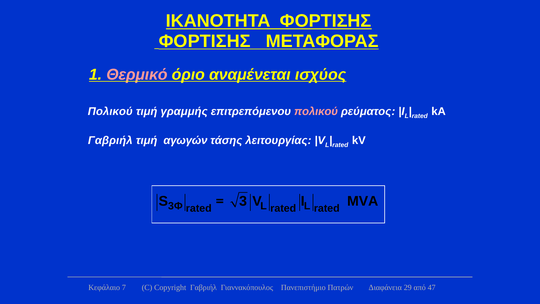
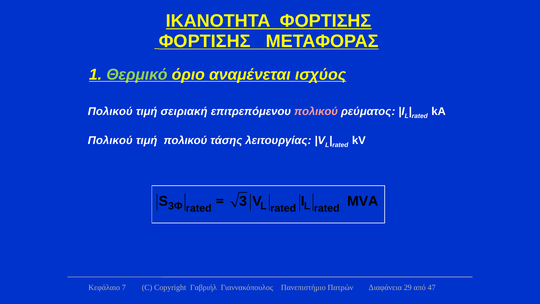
Θερμικό colour: pink -> light green
γραμμής: γραμμής -> σειριακή
Γαβριήλ at (110, 140): Γαβριήλ -> Πολικού
τιμή αγωγών: αγωγών -> πολικού
